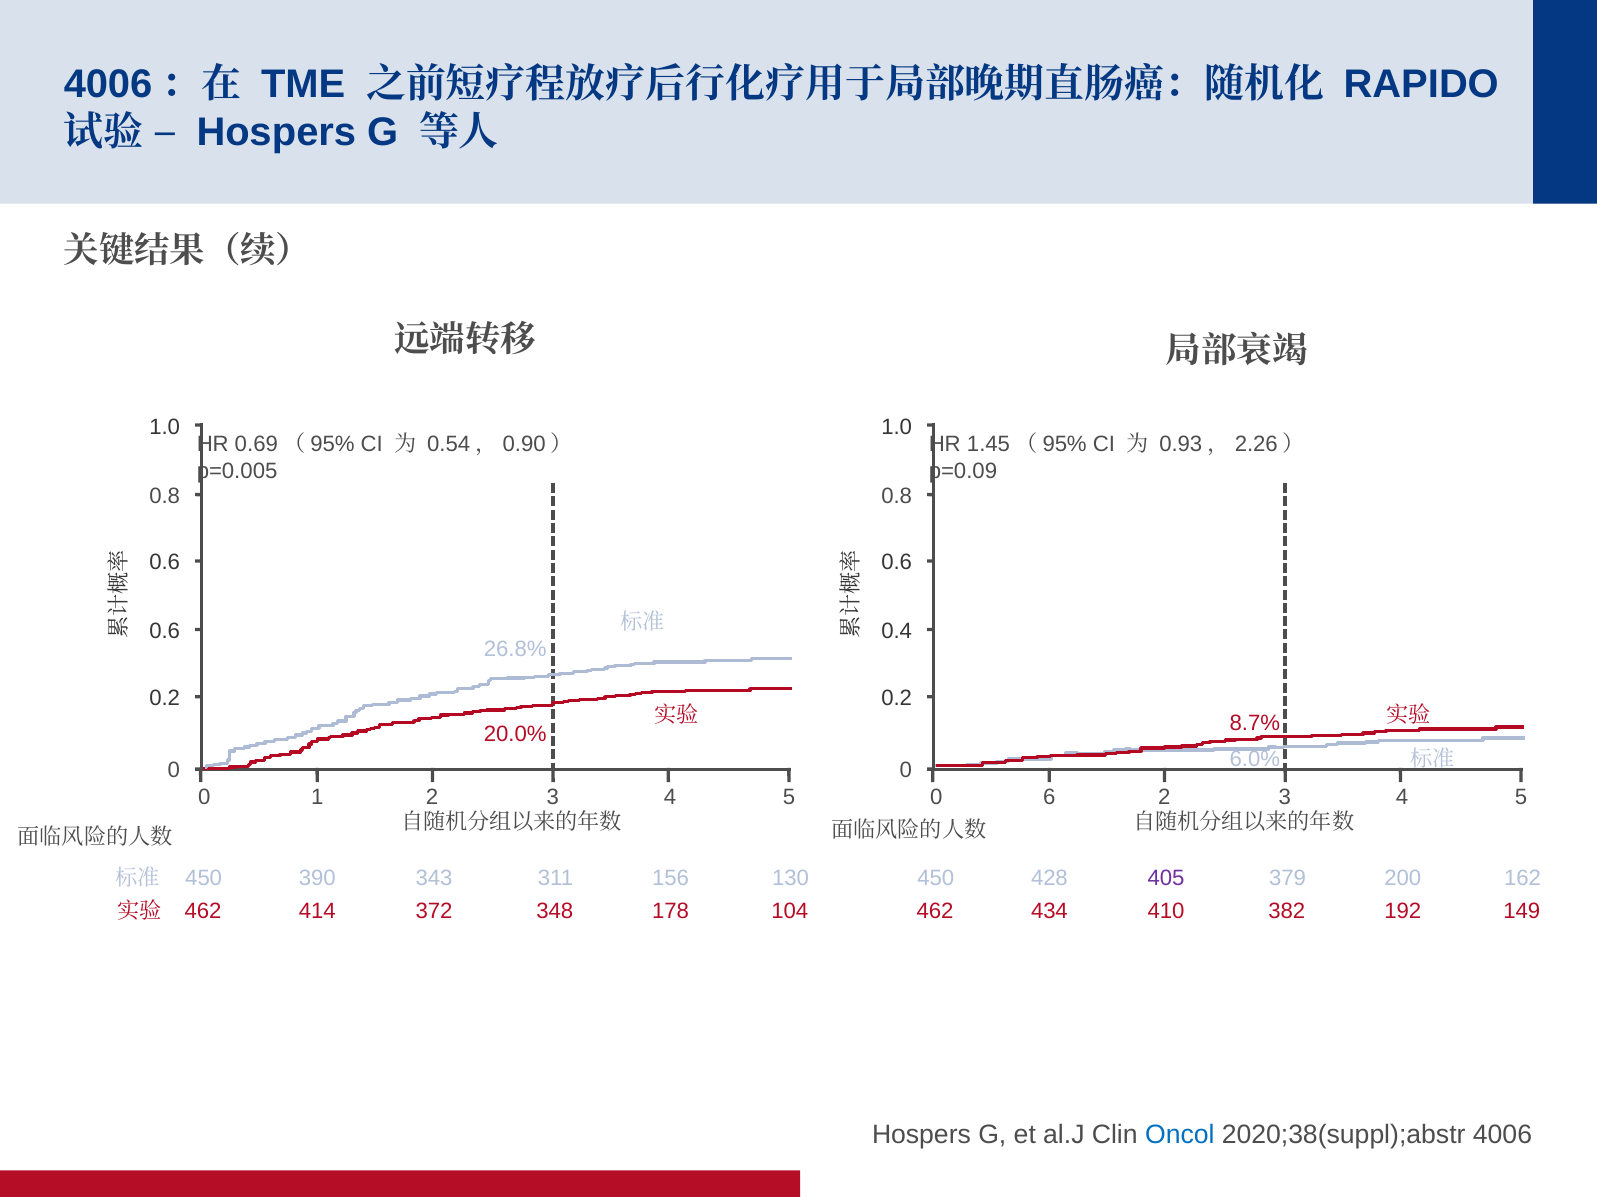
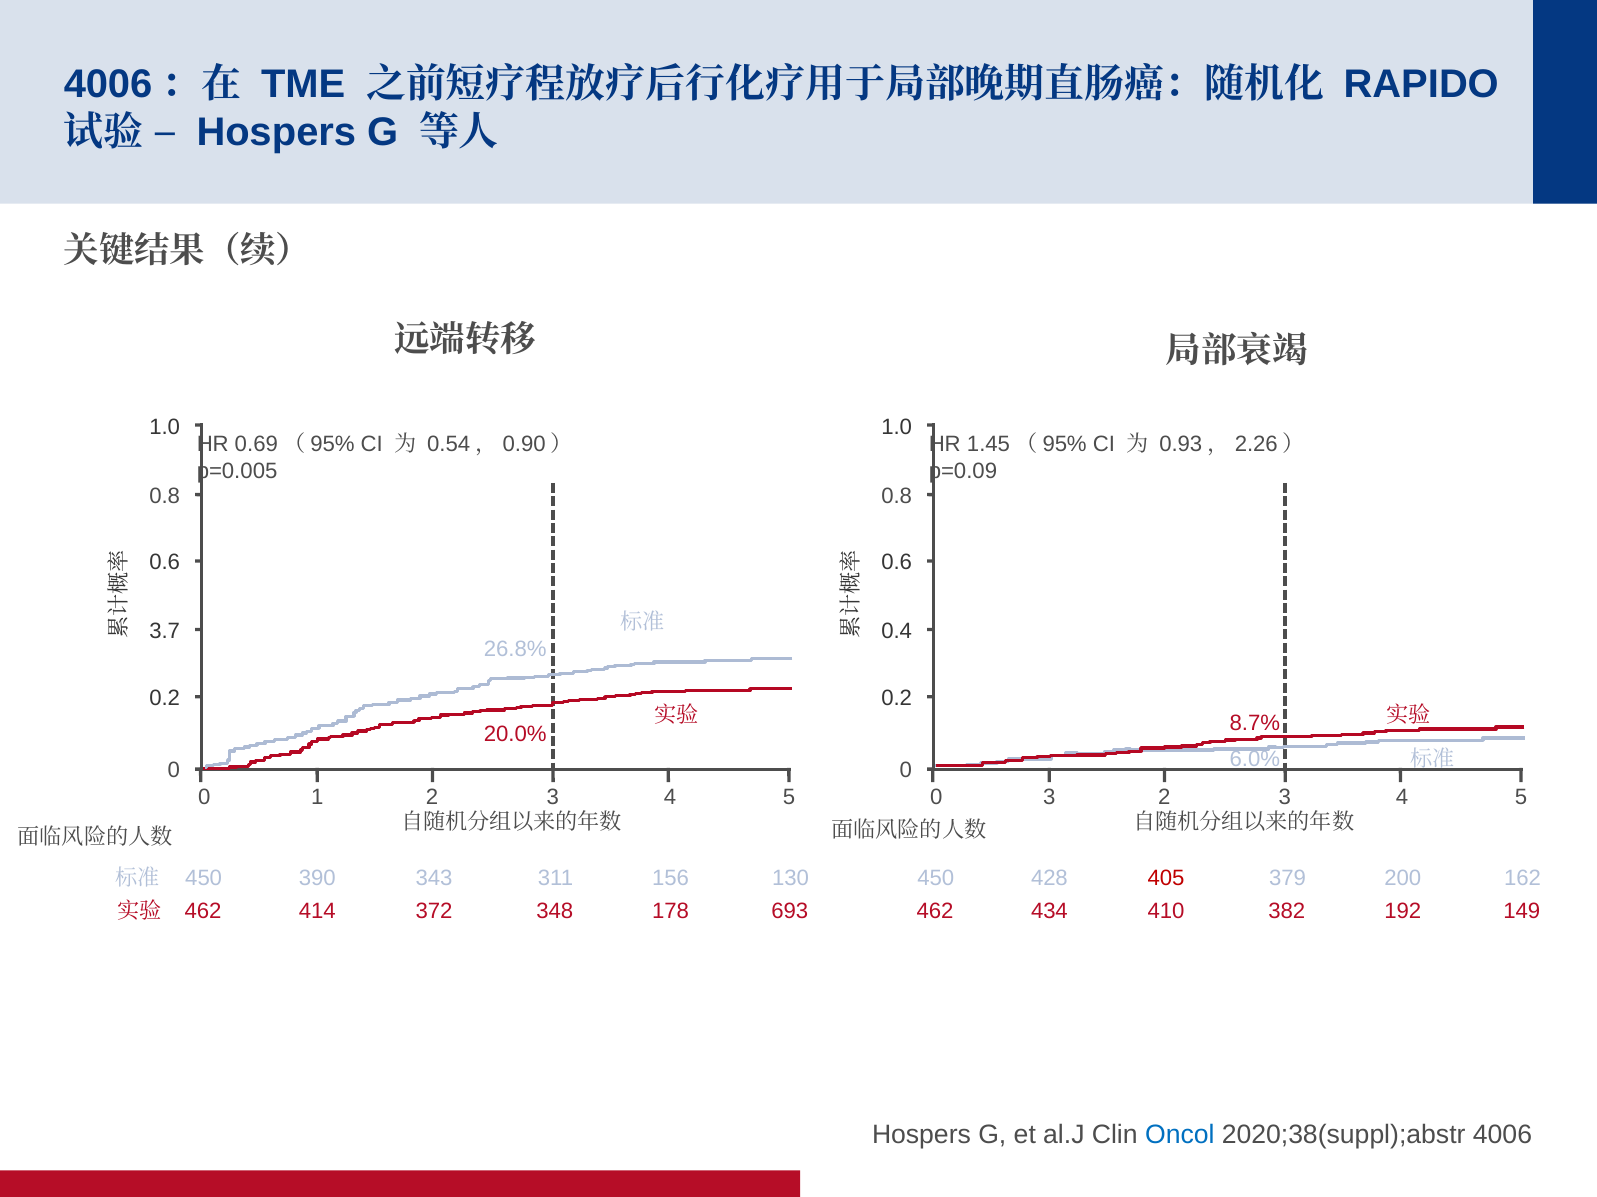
0.6 at (165, 631): 0.6 -> 3.7
0 6: 6 -> 3
405 colour: purple -> red
104: 104 -> 693
